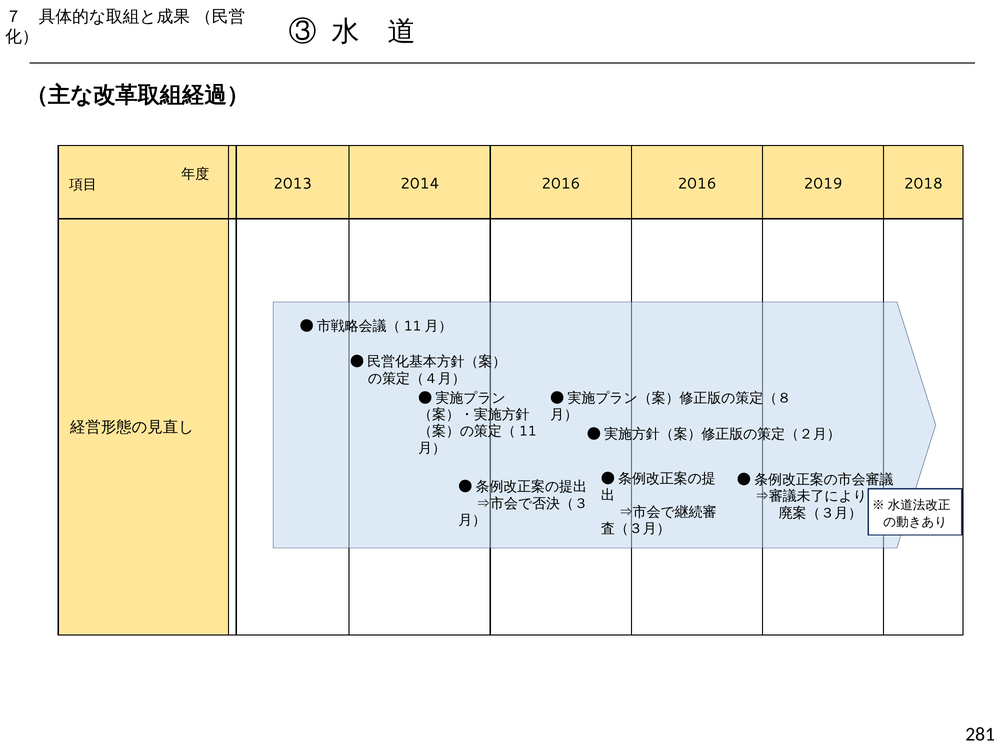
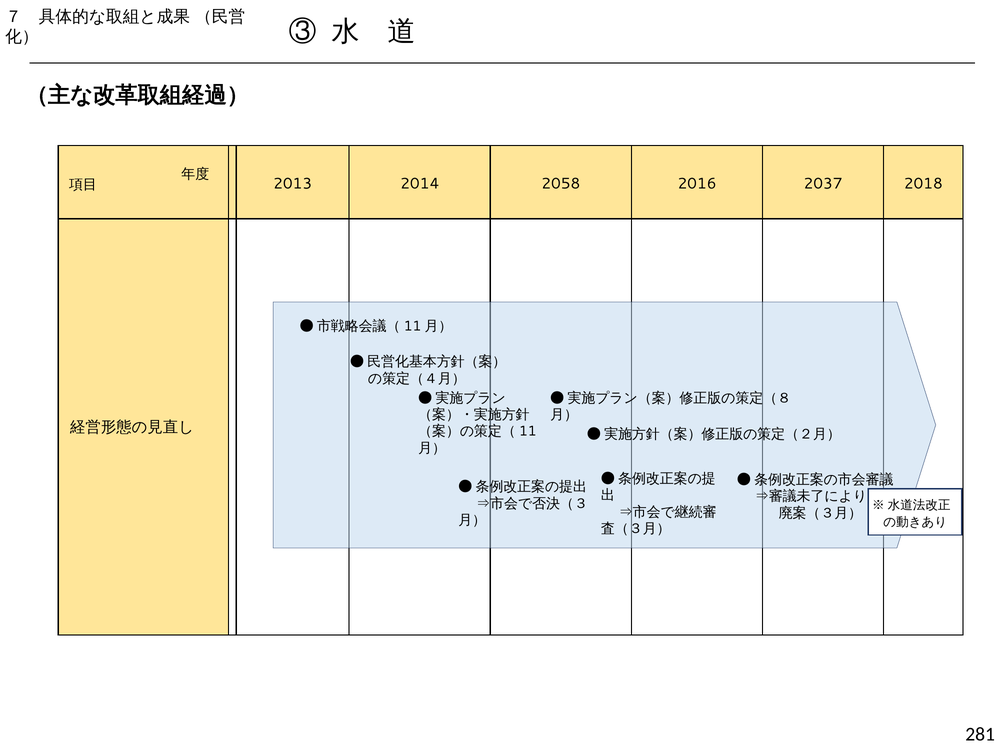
2014 2016: 2016 -> 2058
2019: 2019 -> 2037
